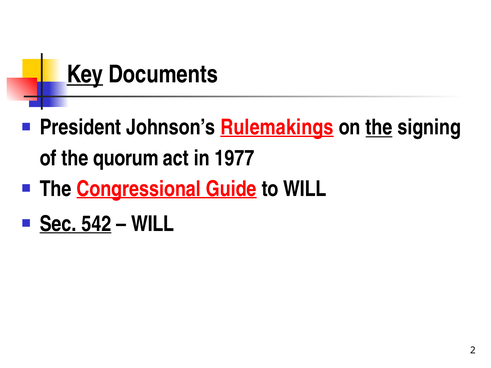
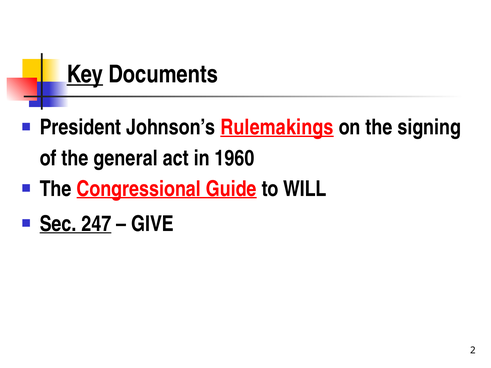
the at (379, 128) underline: present -> none
quorum: quorum -> general
1977: 1977 -> 1960
542: 542 -> 247
WILL at (153, 224): WILL -> GIVE
